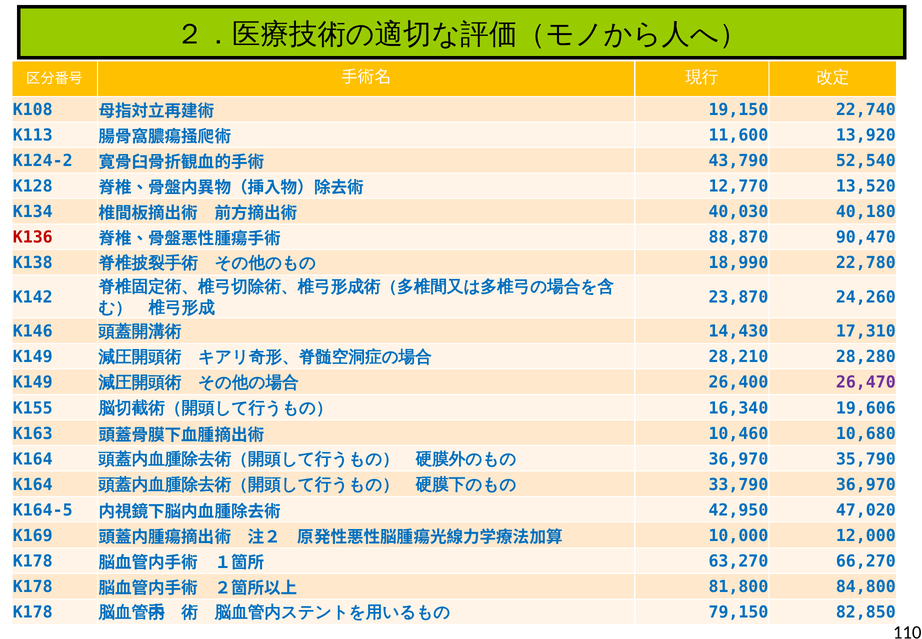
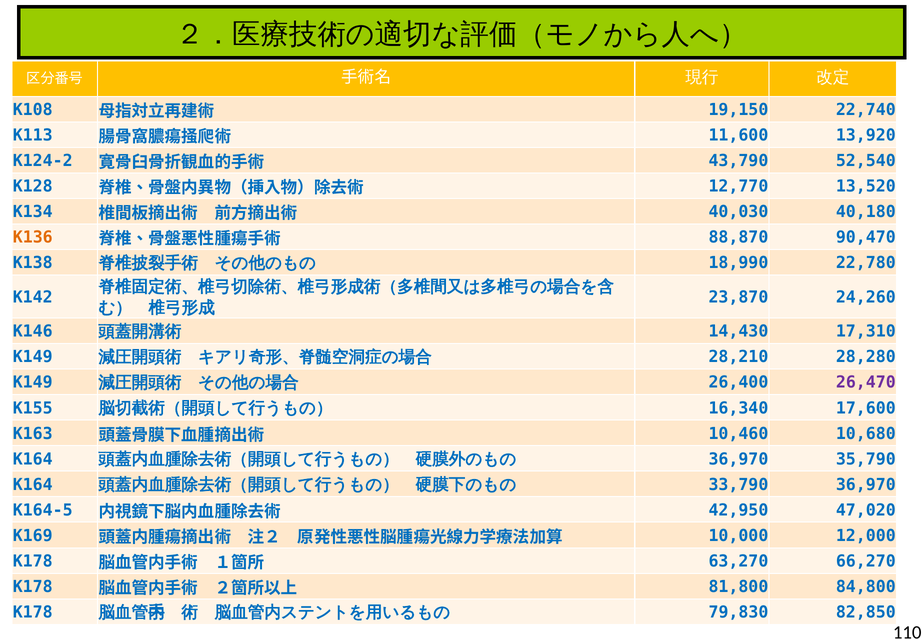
K136 colour: red -> orange
19,606: 19,606 -> 17,600
79,150: 79,150 -> 79,830
